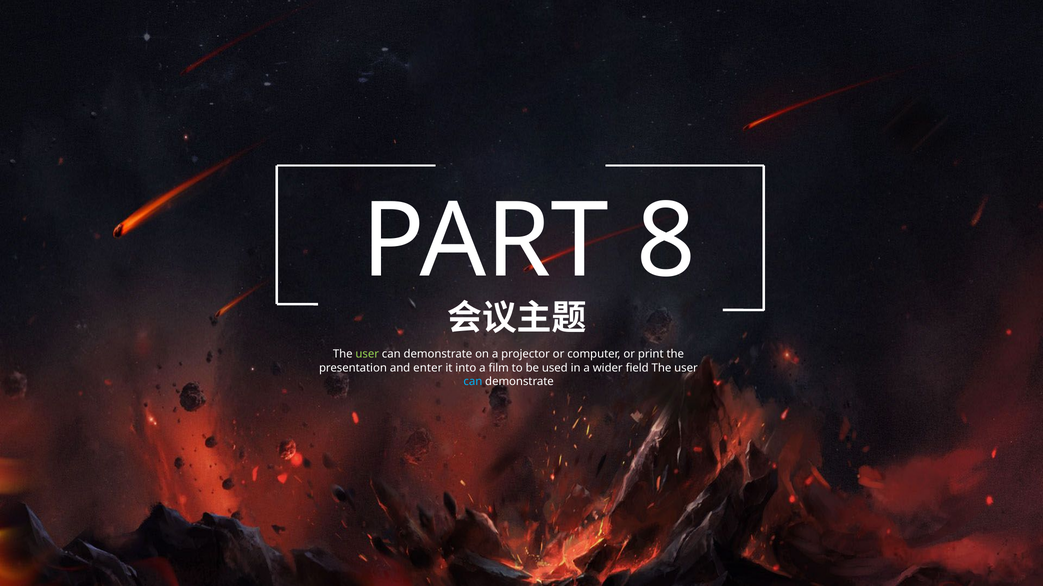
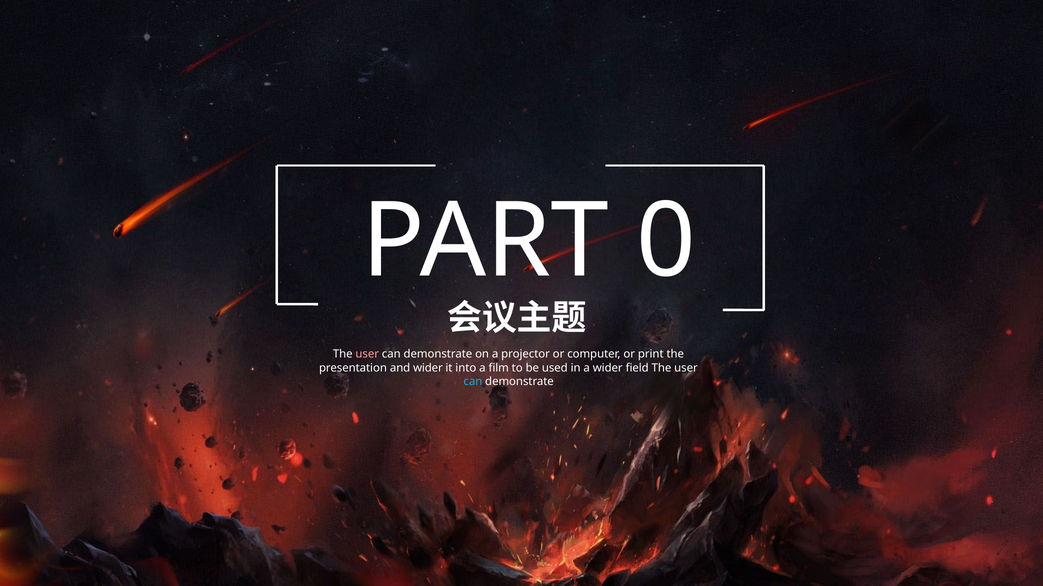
8: 8 -> 0
user at (367, 355) colour: light green -> pink
and enter: enter -> wider
